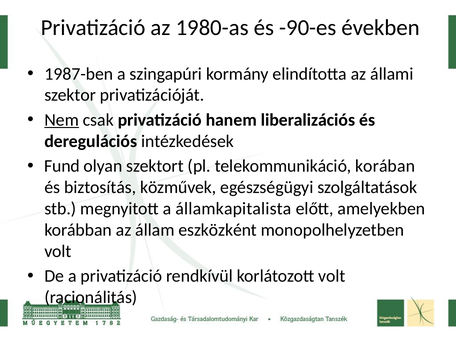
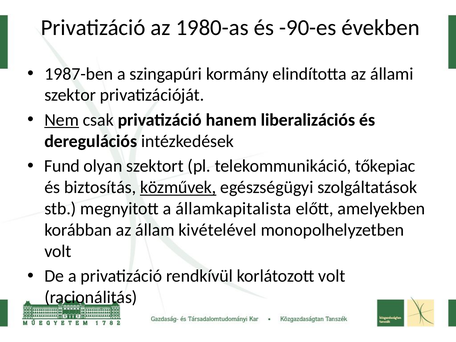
korában: korában -> tőkepiac
közművek underline: none -> present
eszközként: eszközként -> kivételével
